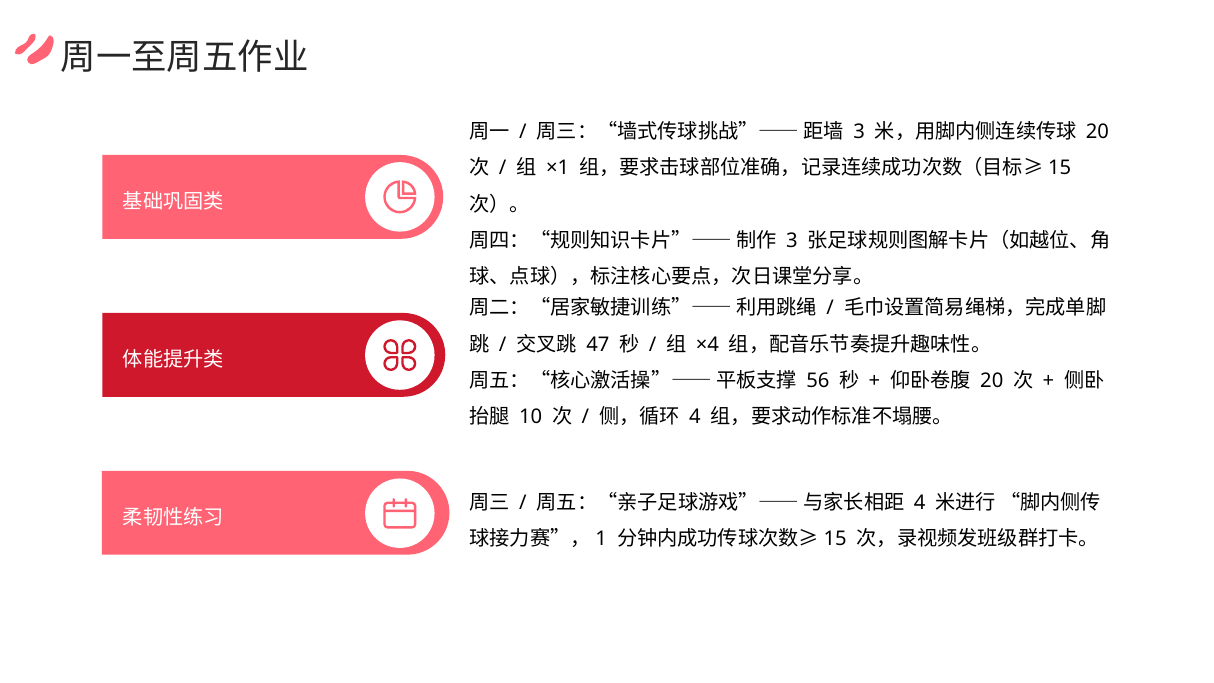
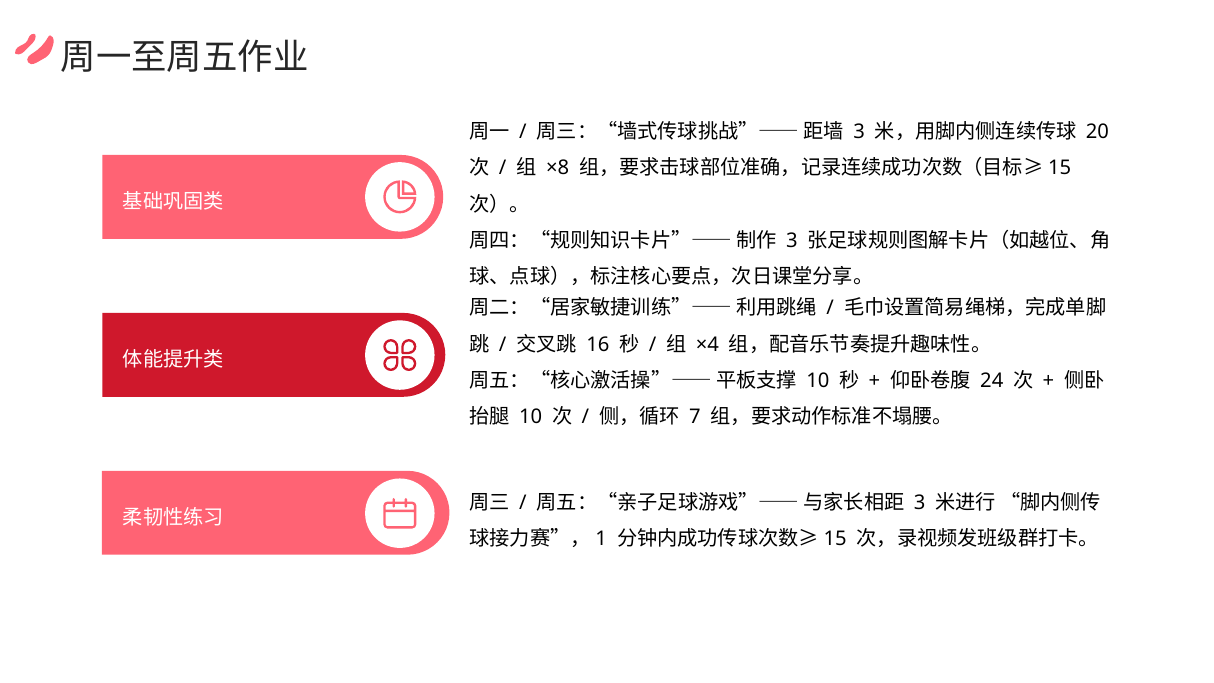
×1: ×1 -> ×8
47: 47 -> 16
56 at (818, 381): 56 -> 10
20 at (992, 381): 20 -> 24
4 at (695, 417): 4 -> 7
4 at (920, 502): 4 -> 3
